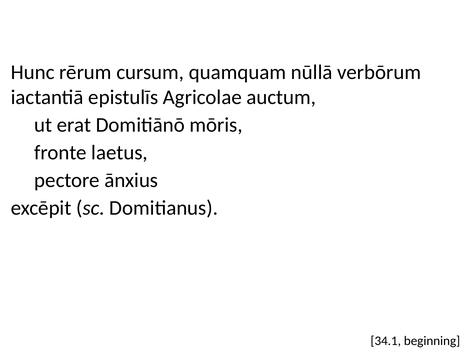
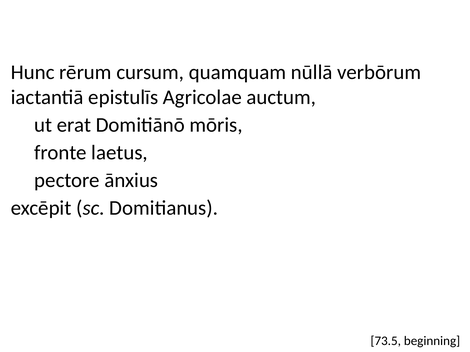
34.1: 34.1 -> 73.5
